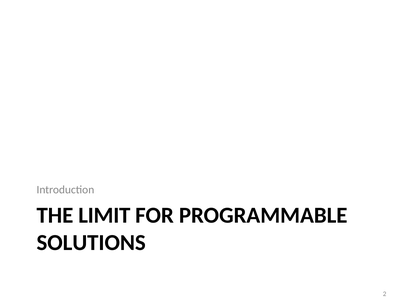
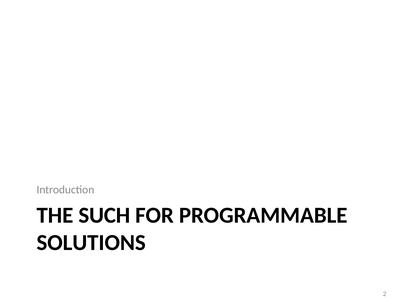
LIMIT: LIMIT -> SUCH
